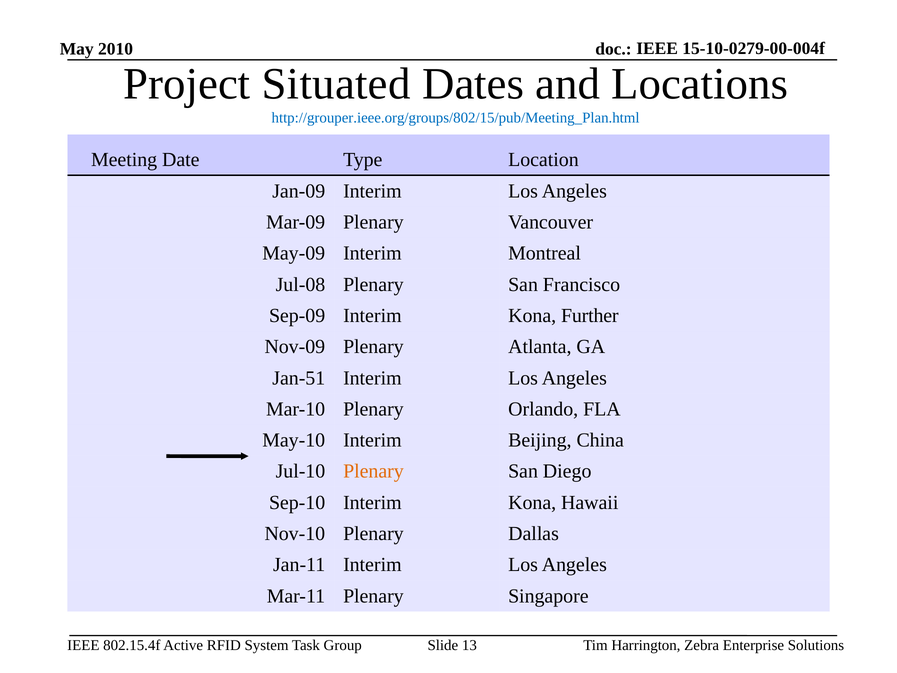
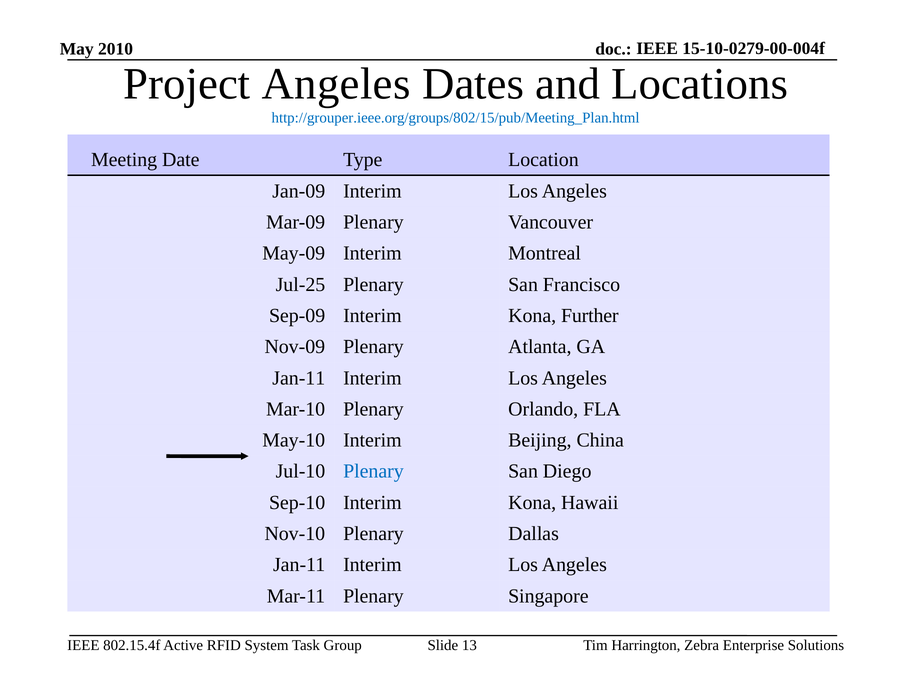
Project Situated: Situated -> Angeles
Jul-08: Jul-08 -> Jul-25
Jan-51 at (299, 378): Jan-51 -> Jan-11
Plenary at (373, 471) colour: orange -> blue
